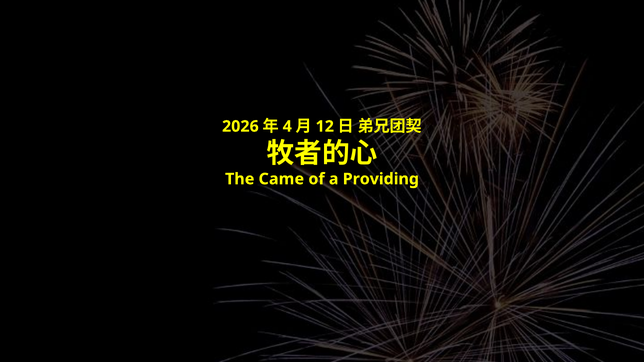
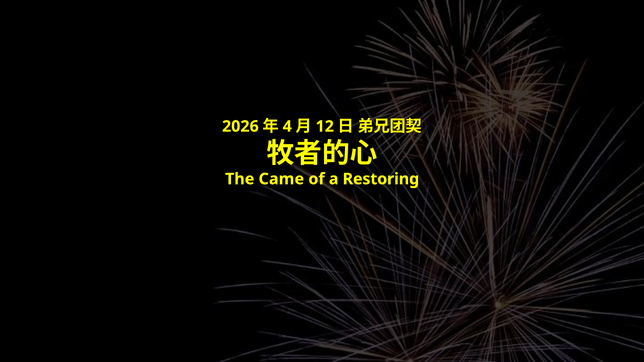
Providing: Providing -> Restoring
